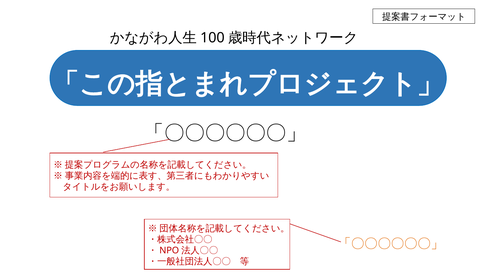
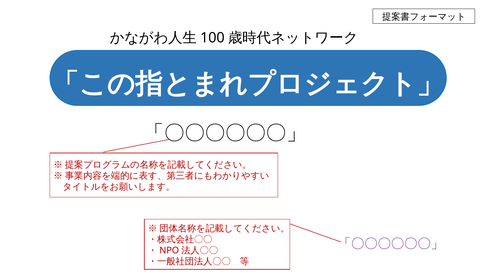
「〇〇〇〇〇〇」 at (391, 244) colour: orange -> purple
